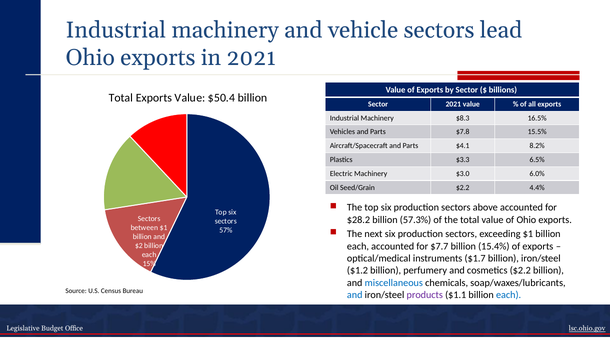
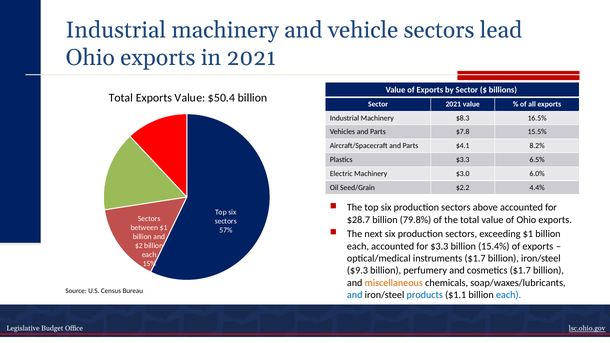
$28.2: $28.2 -> $28.7
57.3%: 57.3% -> 79.8%
for $7.7: $7.7 -> $3.3
$1.2: $1.2 -> $9.3
cosmetics $2.2: $2.2 -> $1.7
miscellaneous colour: blue -> orange
products colour: purple -> blue
